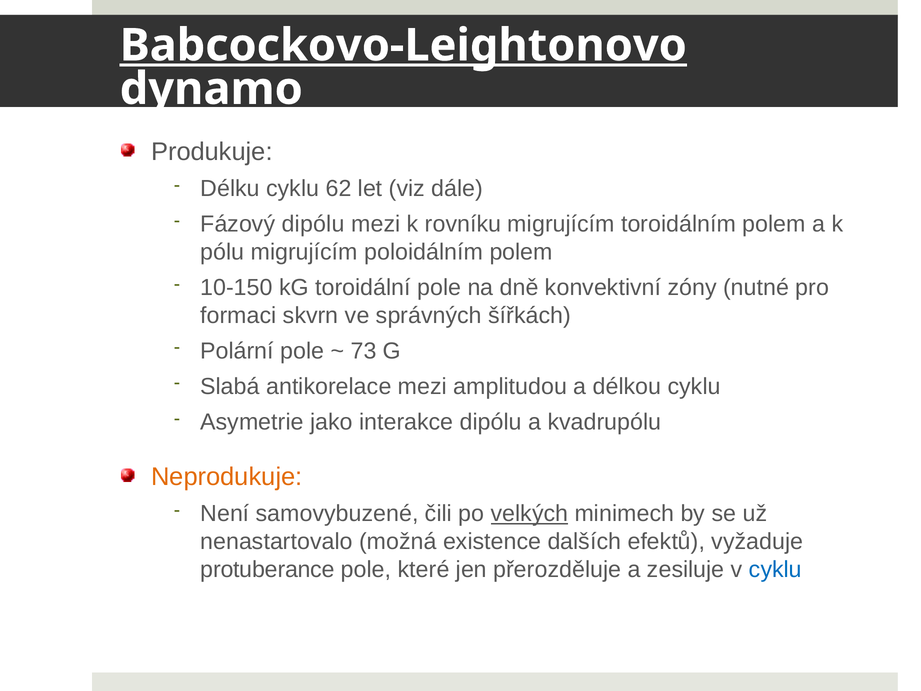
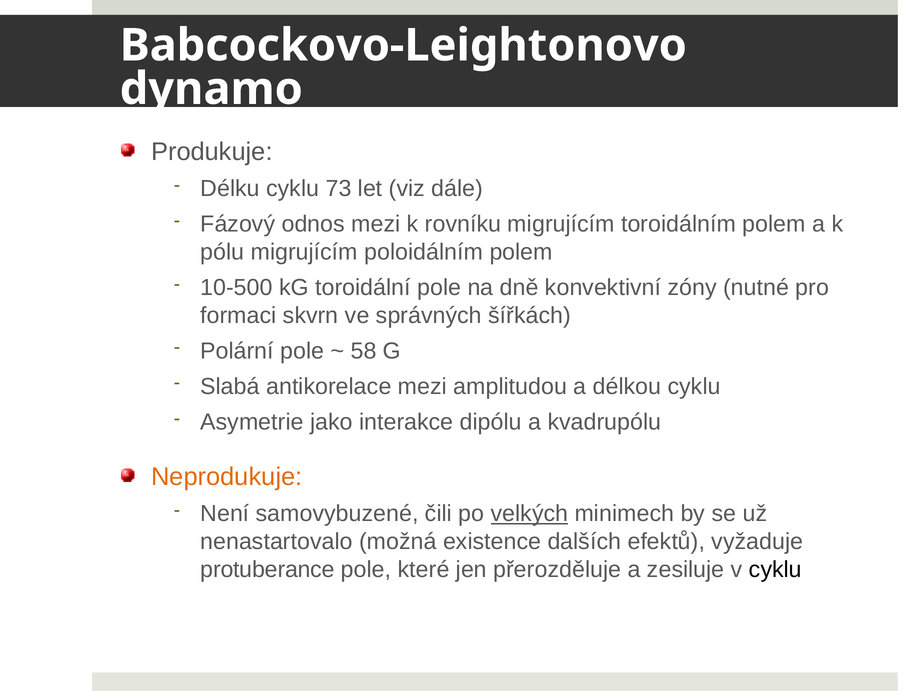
Babcockovo-Leightonovo underline: present -> none
62: 62 -> 73
Fázový dipólu: dipólu -> odnos
10-150: 10-150 -> 10-500
73: 73 -> 58
cyklu at (775, 569) colour: blue -> black
